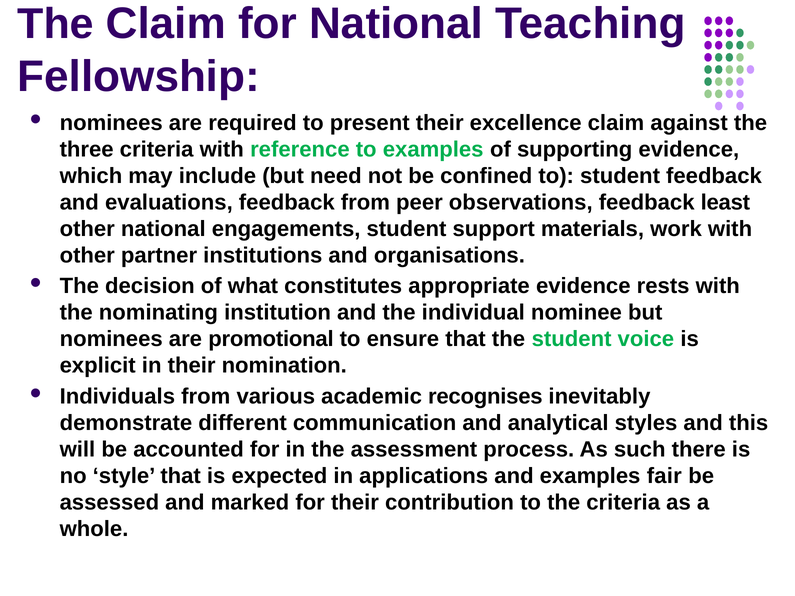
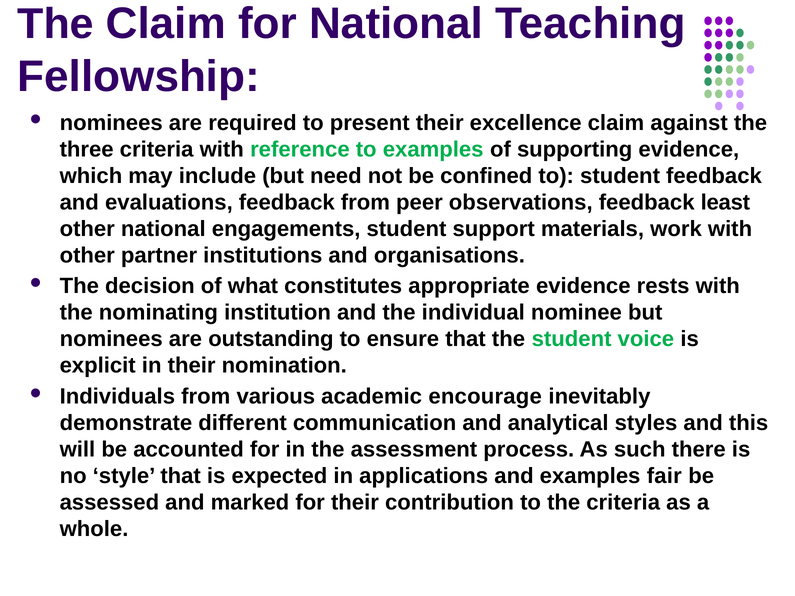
promotional: promotional -> outstanding
recognises: recognises -> encourage
